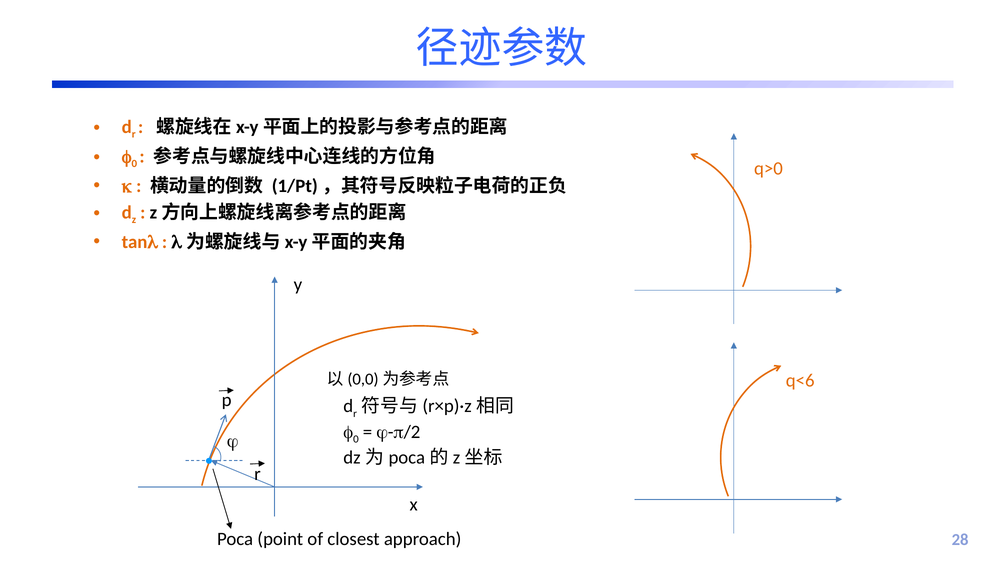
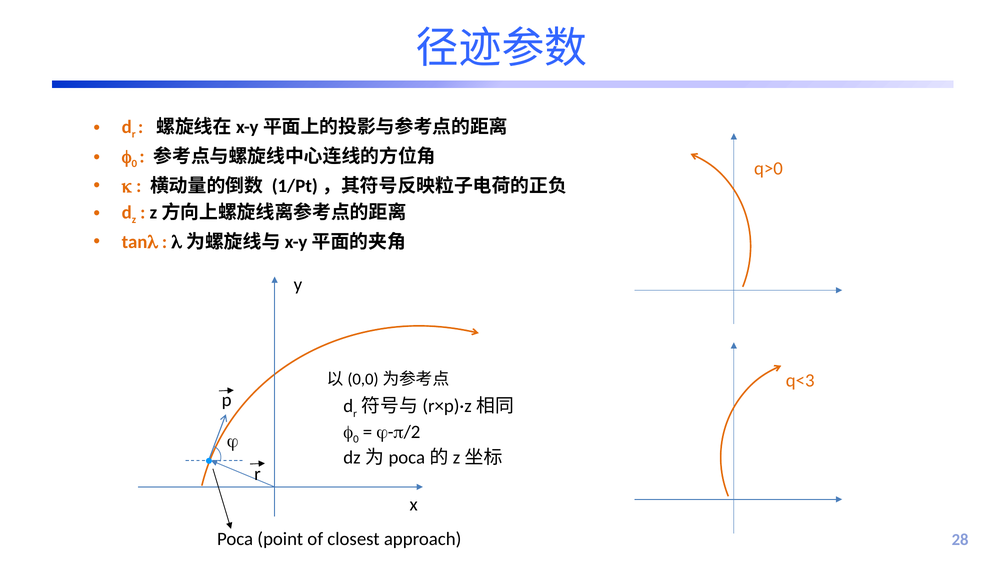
q<6: q<6 -> q<3
